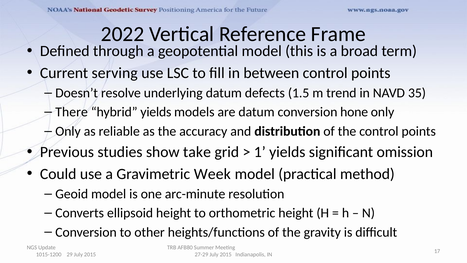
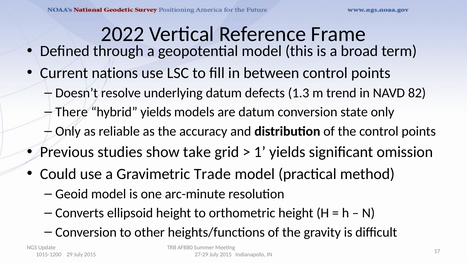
serving: serving -> nations
1.5: 1.5 -> 1.3
35: 35 -> 82
hone: hone -> state
Week: Week -> Trade
